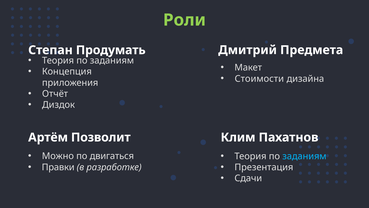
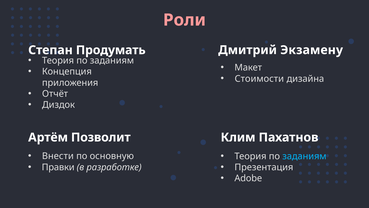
Роли colour: light green -> pink
Предмета: Предмета -> Экзамену
Можно: Можно -> Внести
двигаться: двигаться -> основную
Сдачи: Сдачи -> Adobe
